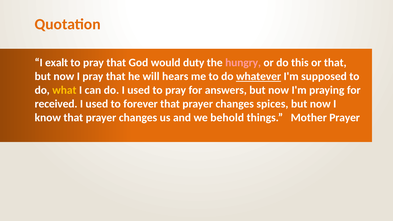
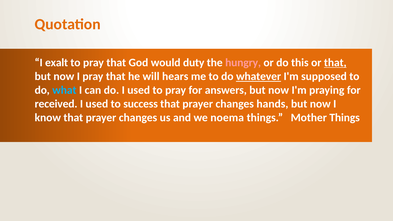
that at (335, 63) underline: none -> present
what colour: yellow -> light blue
forever: forever -> success
spices: spices -> hands
behold: behold -> noema
Mother Prayer: Prayer -> Things
